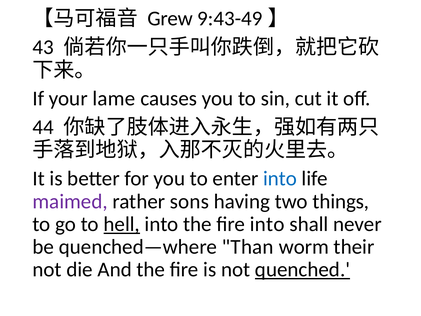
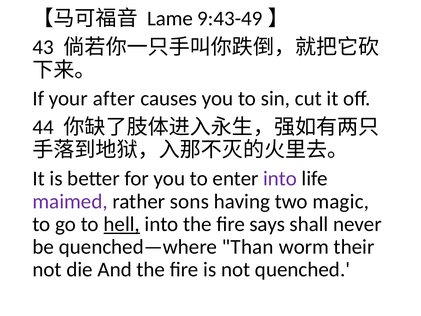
Grew: Grew -> Lame
lame: lame -> after
into at (280, 179) colour: blue -> purple
things: things -> magic
fire into: into -> says
quenched underline: present -> none
